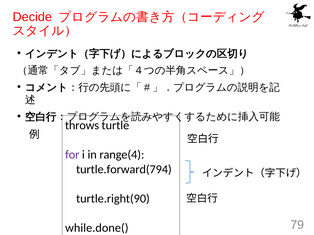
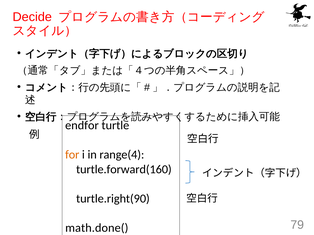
throws: throws -> endfor
for colour: purple -> orange
turtle.forward(794: turtle.forward(794 -> turtle.forward(160
while.done(: while.done( -> math.done(
